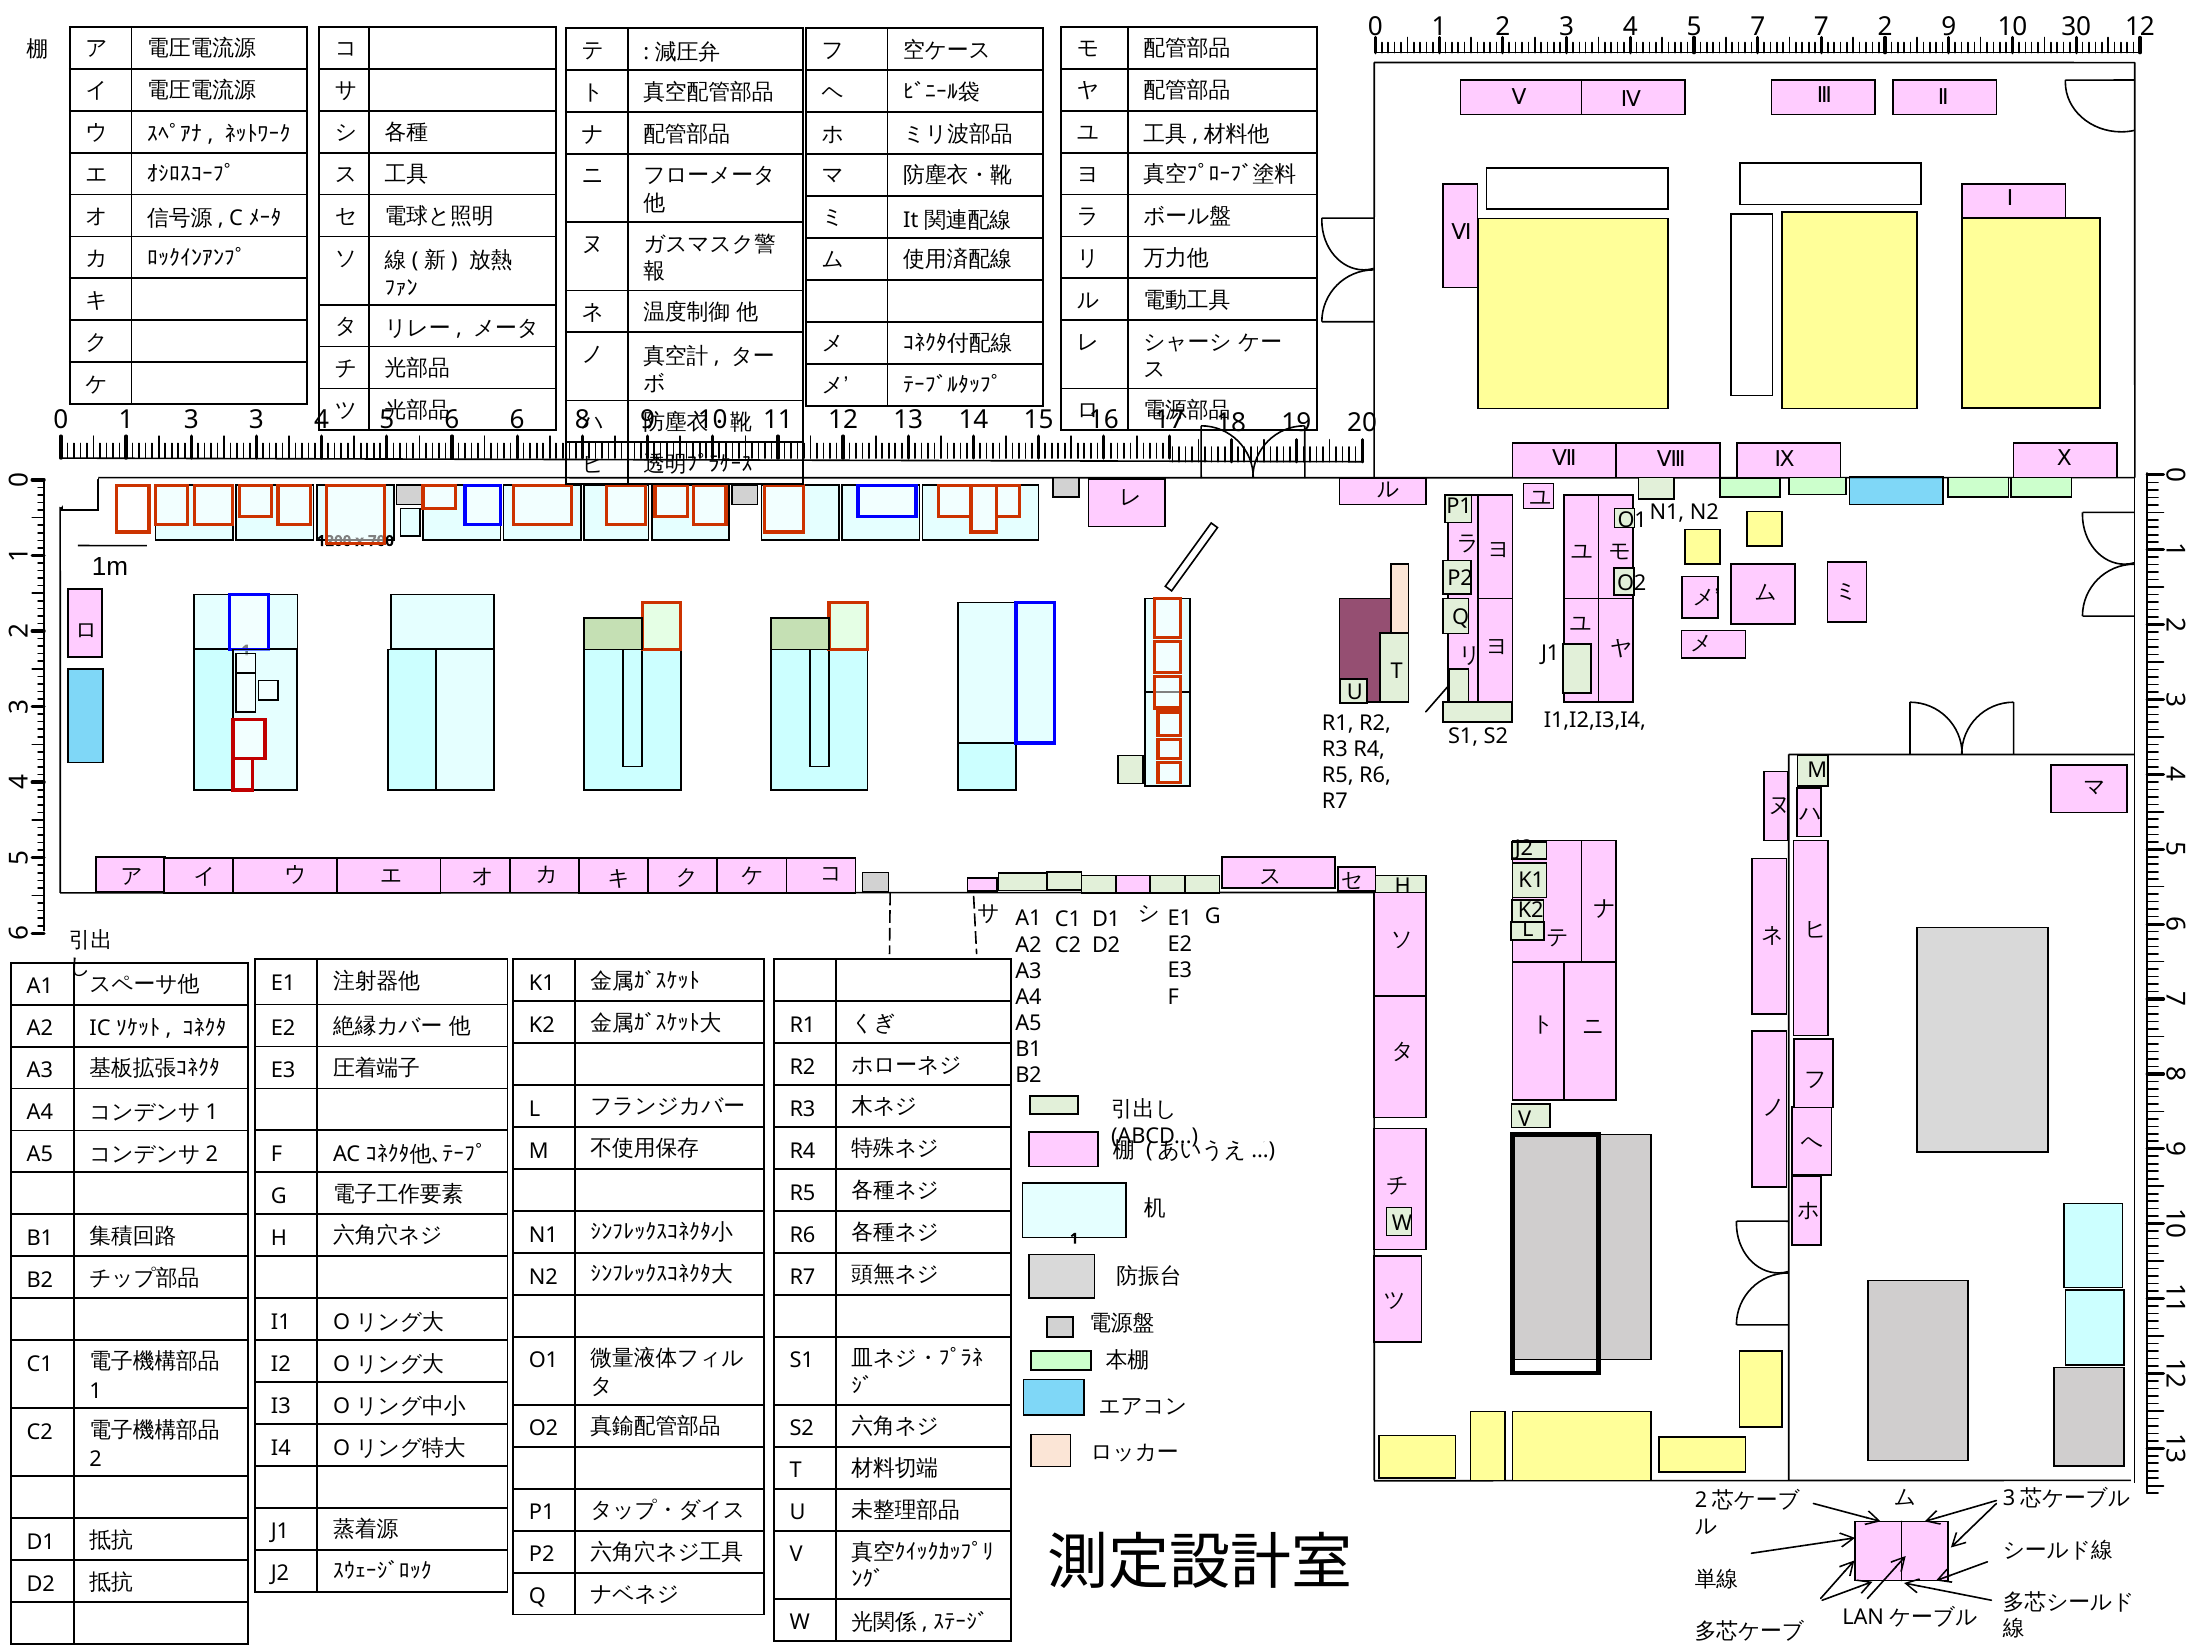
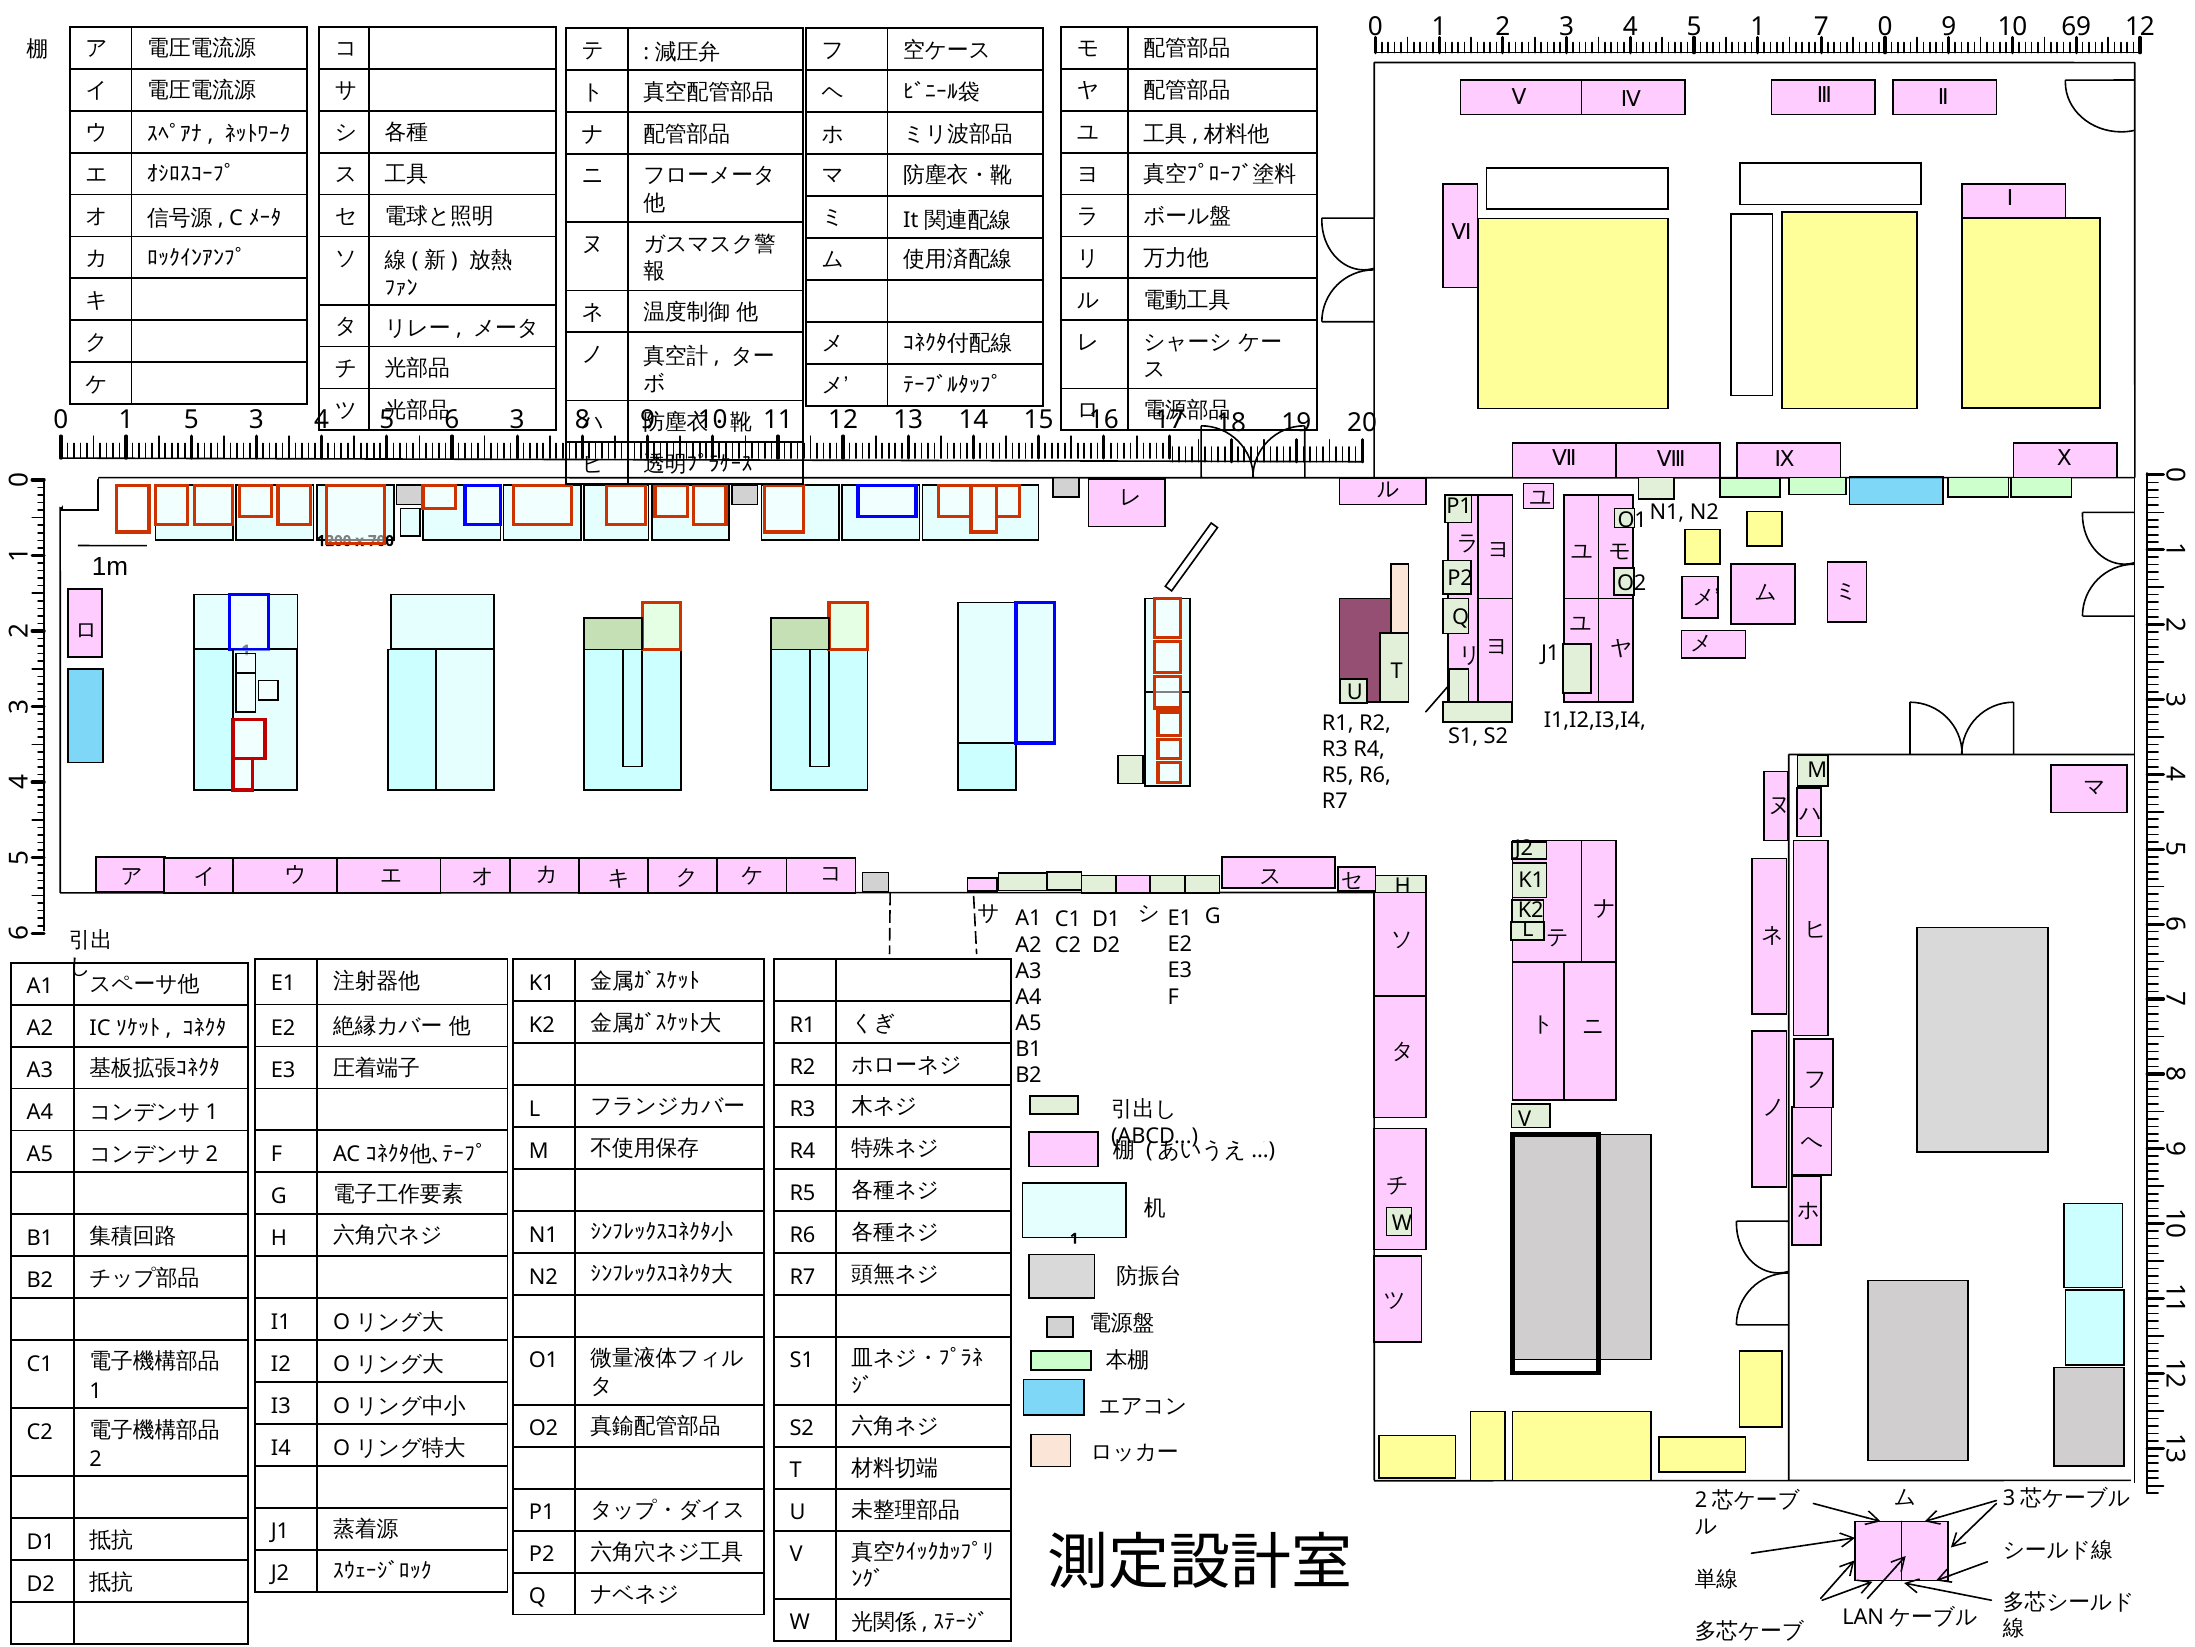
5 7: 7 -> 1
7 2: 2 -> 0
30: 30 -> 69
0 1 3: 3 -> 5
6 6: 6 -> 3
